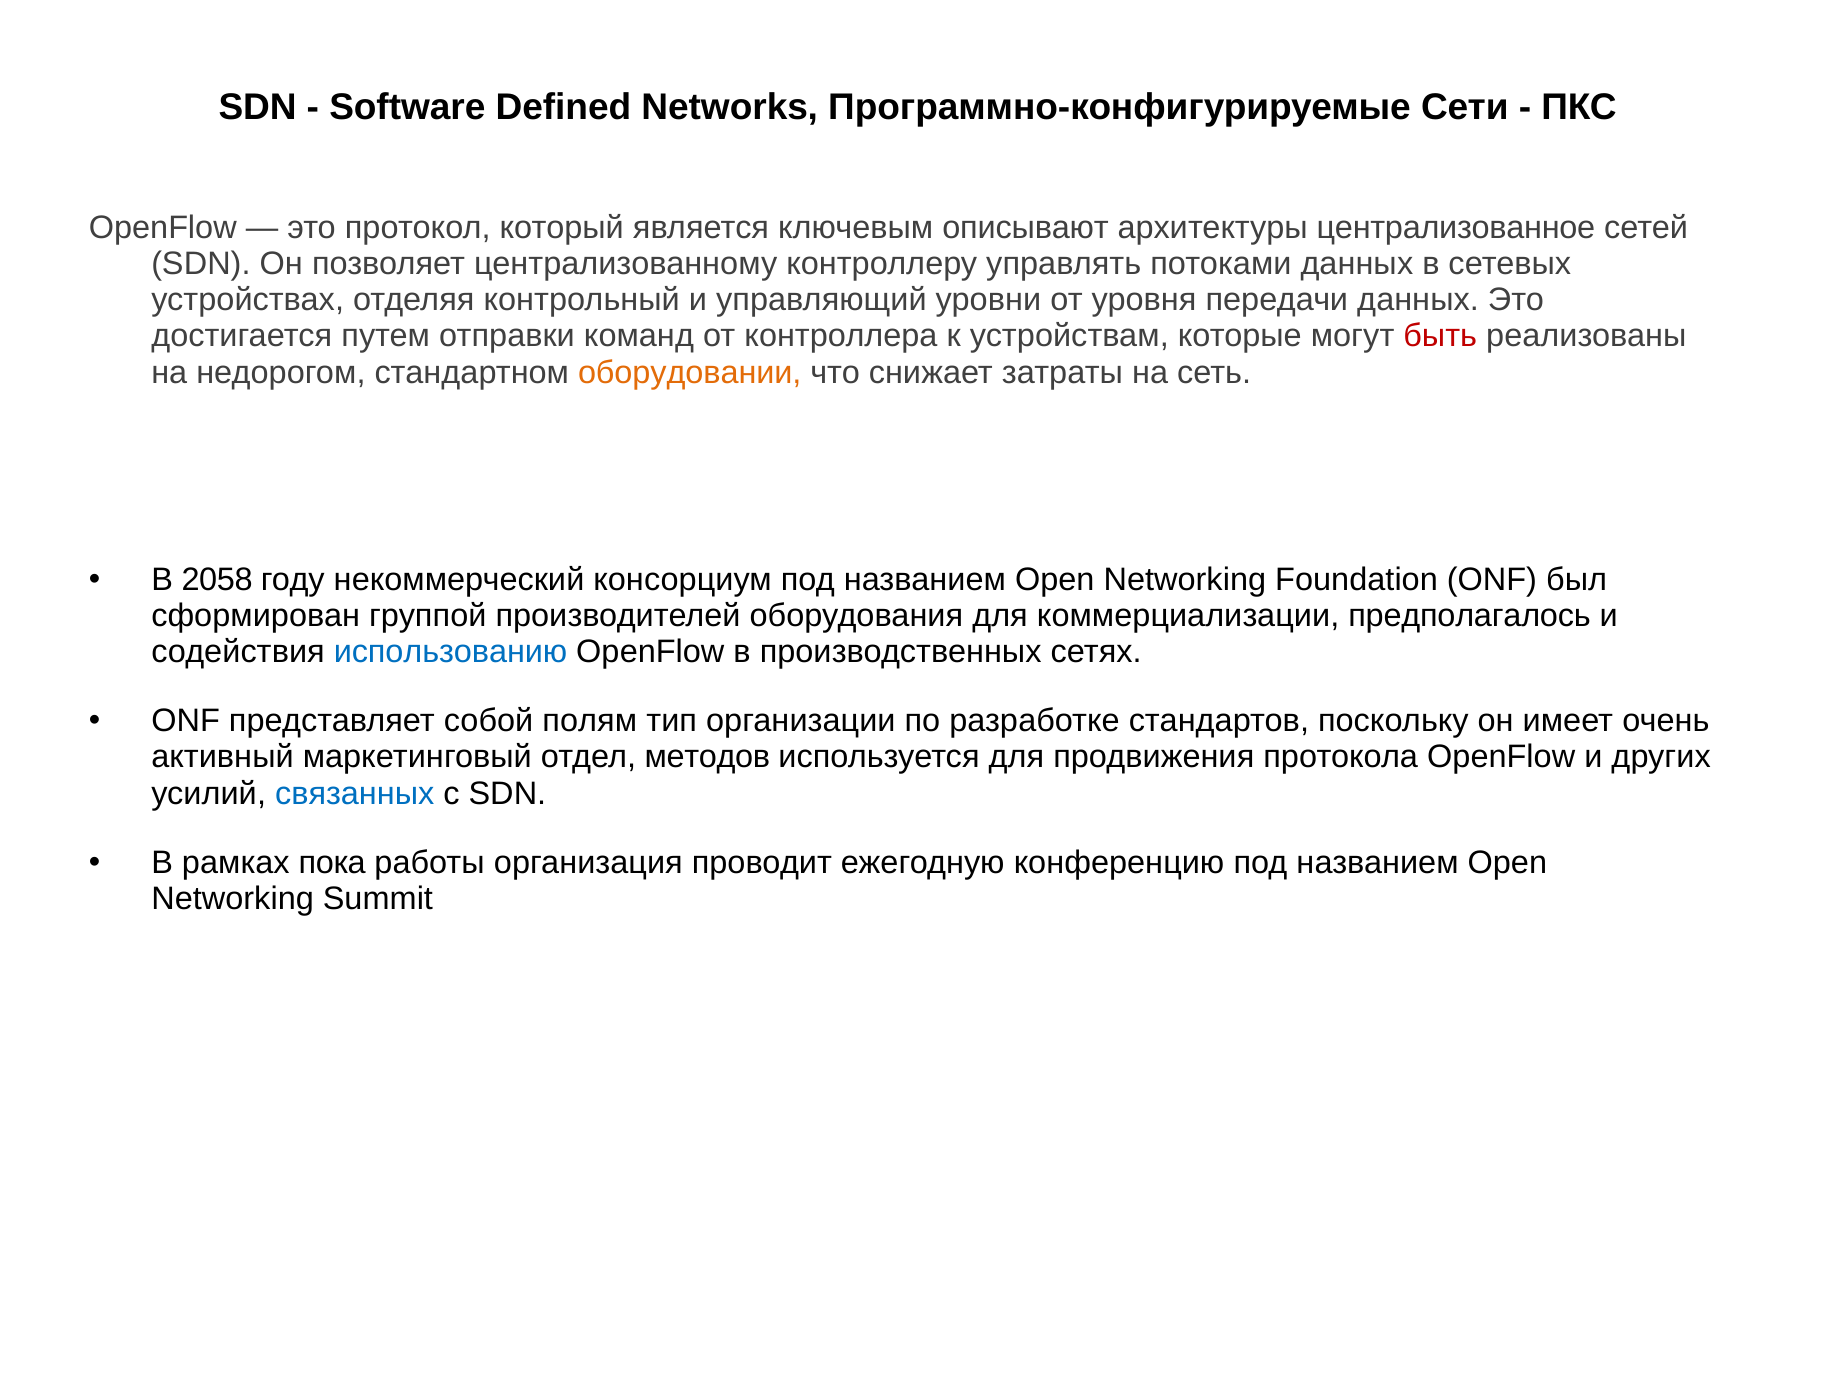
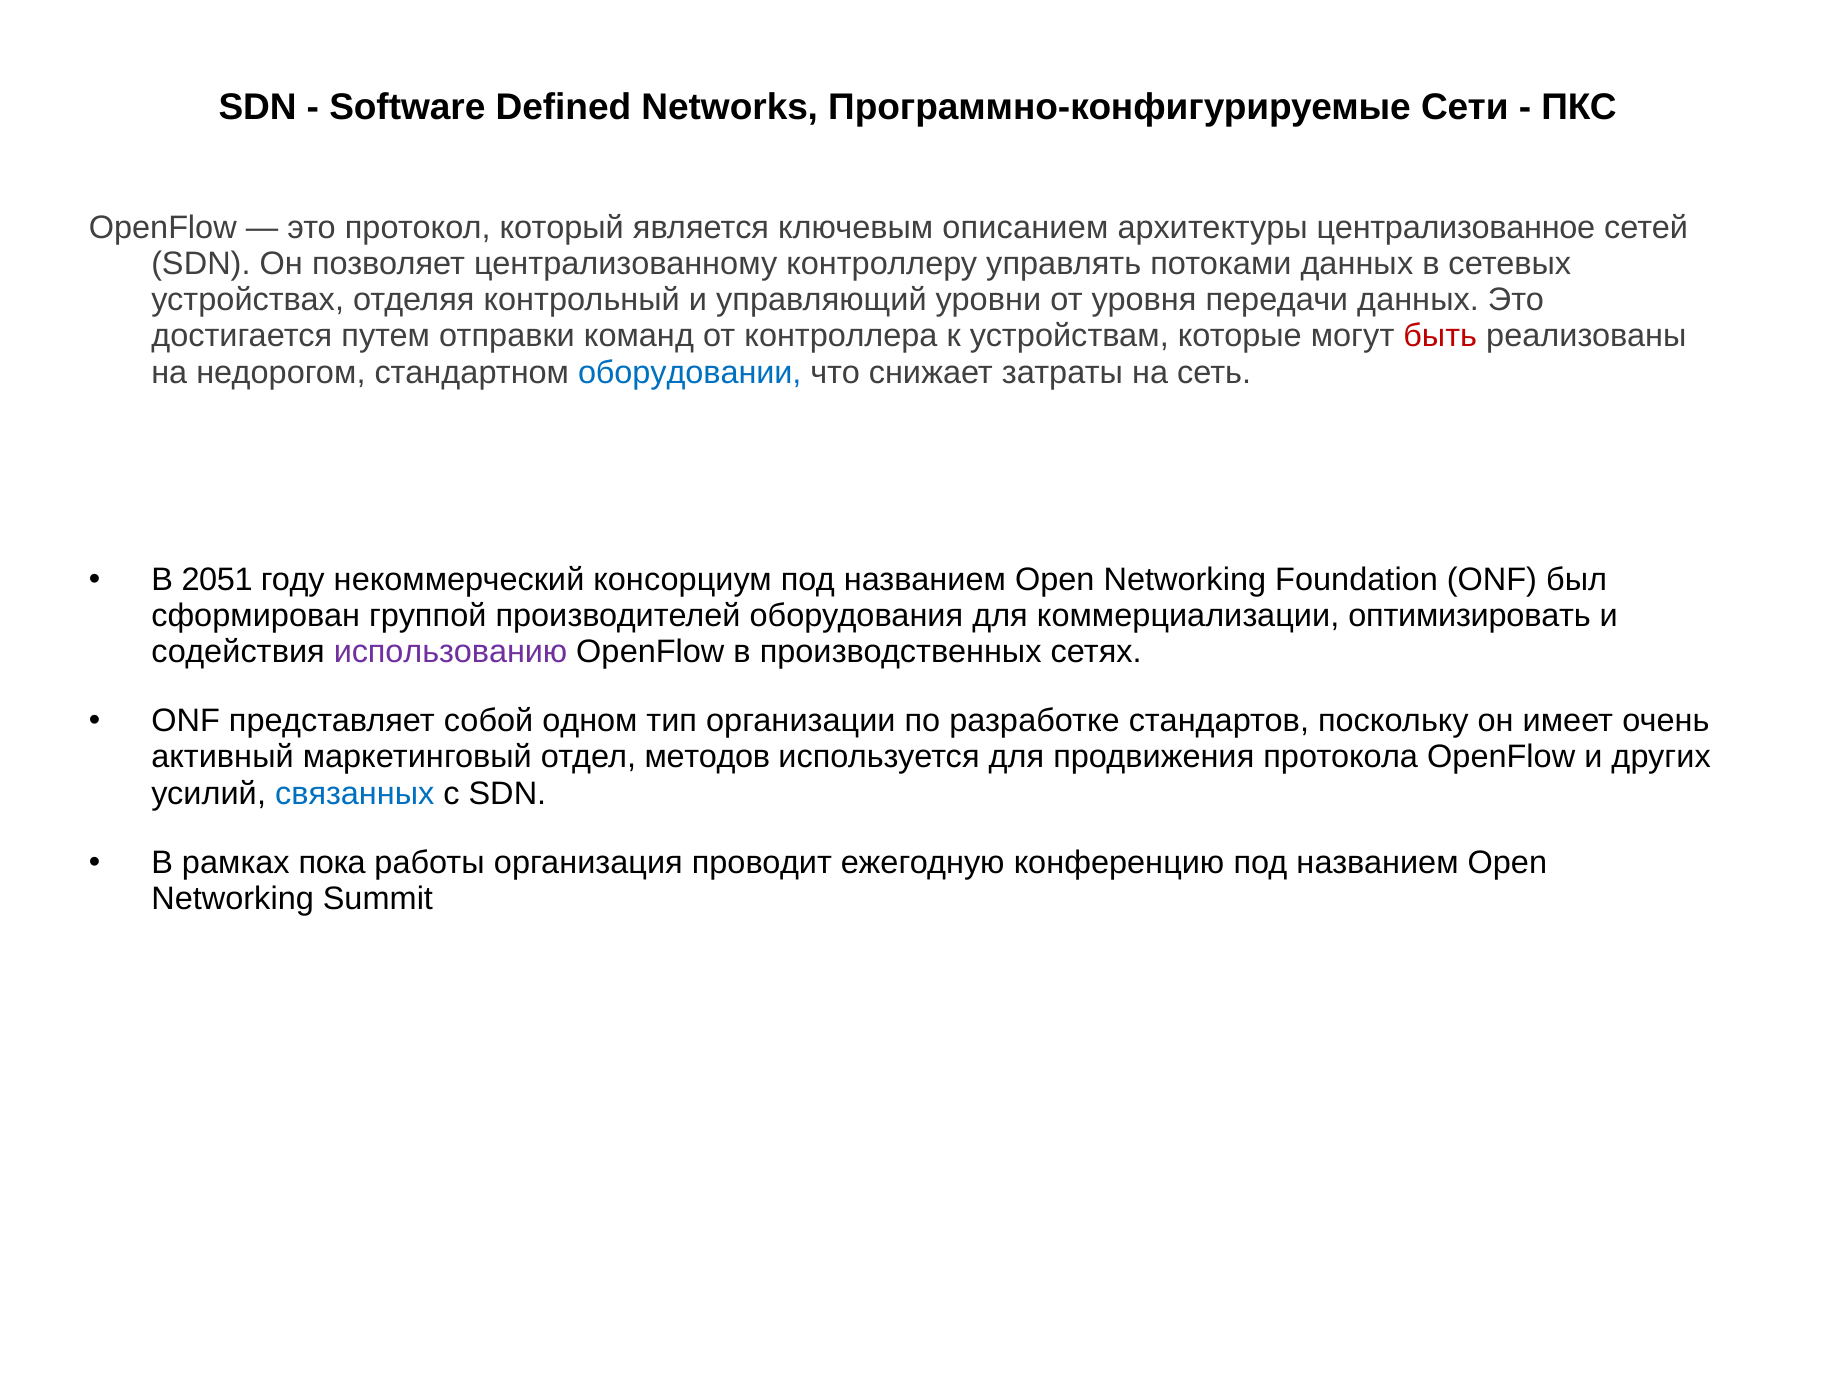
описывают: описывают -> описанием
оборудовании colour: orange -> blue
2058: 2058 -> 2051
предполагалось: предполагалось -> оптимизировать
использованию colour: blue -> purple
полям: полям -> одном
